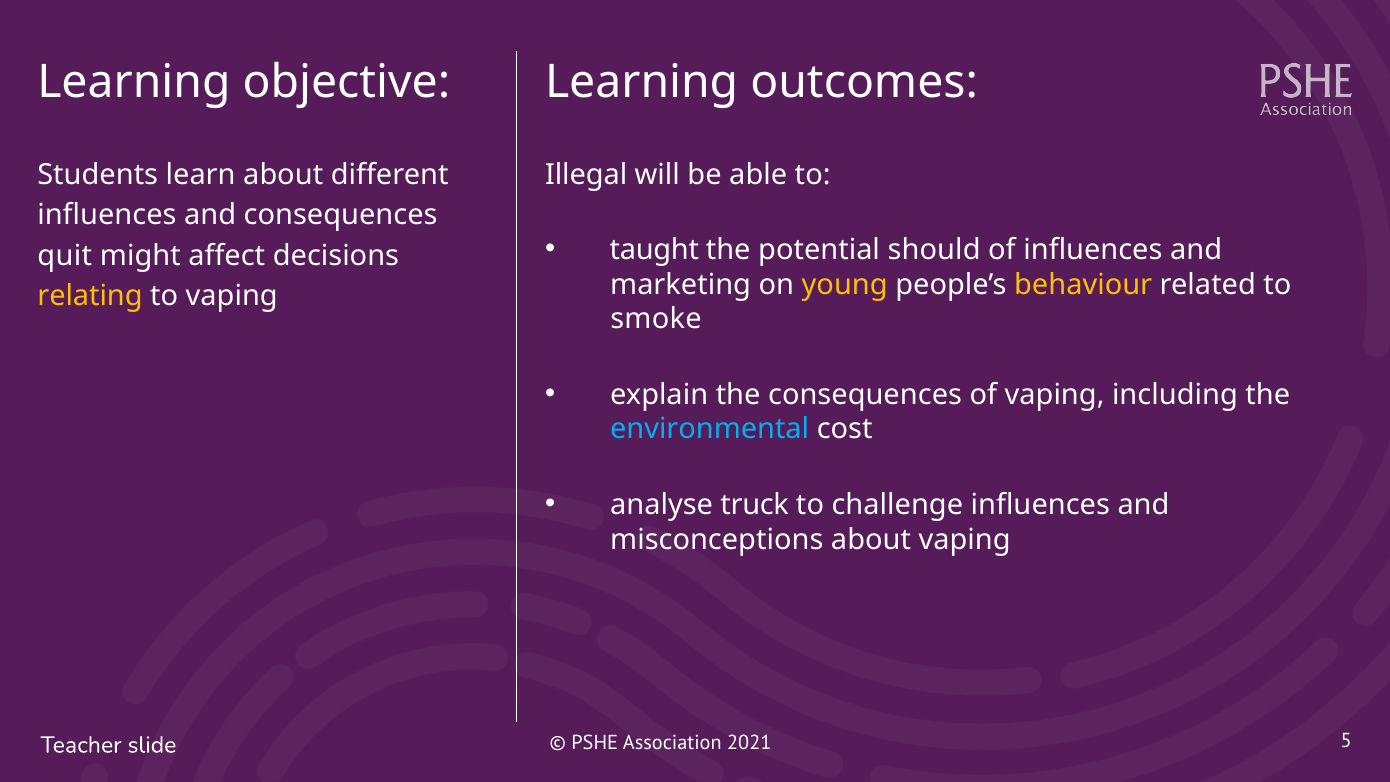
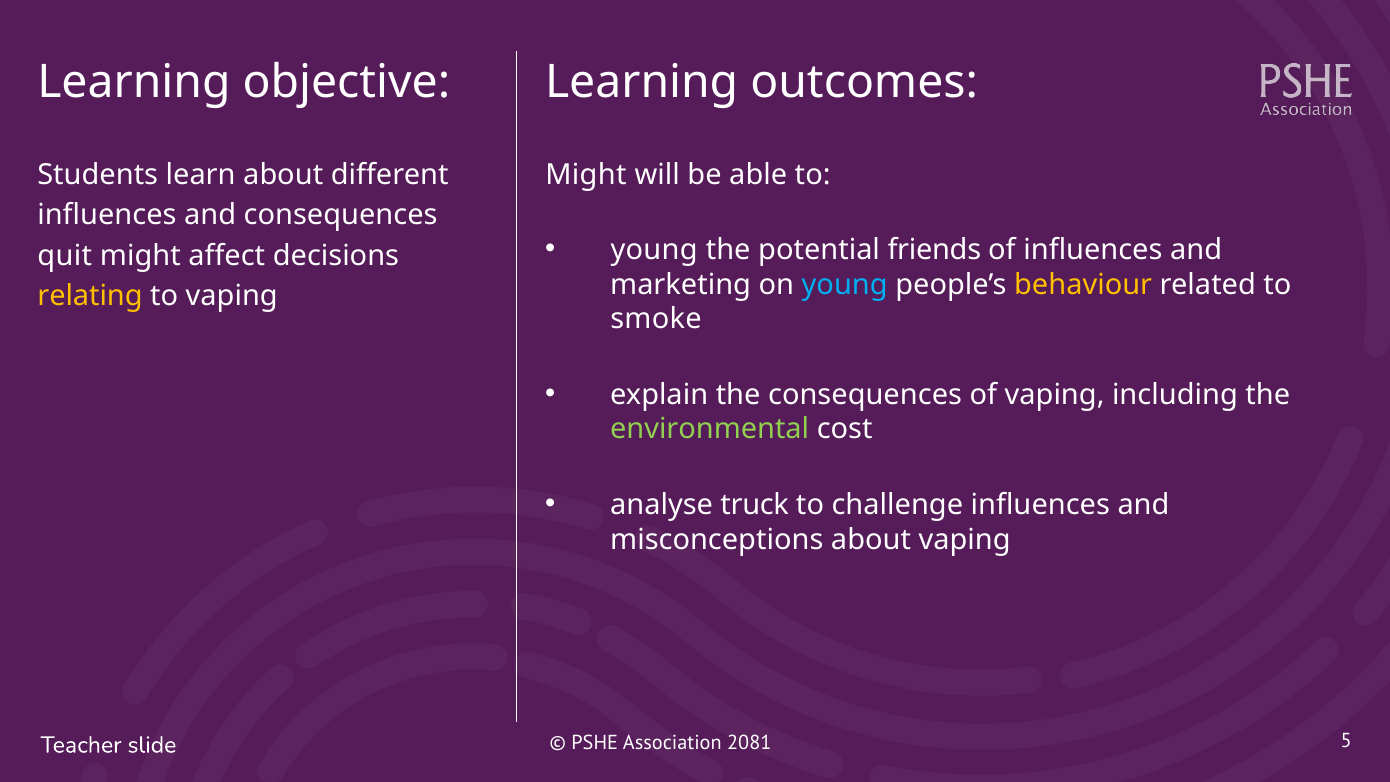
Illegal at (586, 175): Illegal -> Might
taught at (654, 250): taught -> young
should: should -> friends
young at (845, 285) colour: yellow -> light blue
environmental colour: light blue -> light green
2021: 2021 -> 2081
